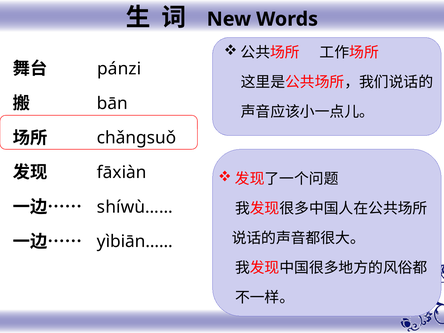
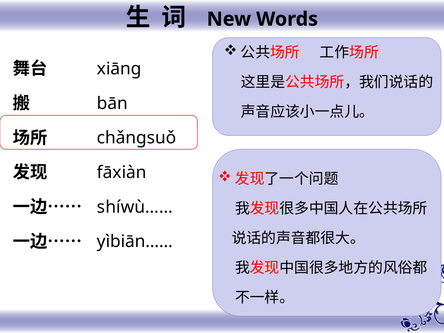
pánzi: pánzi -> xiāng
